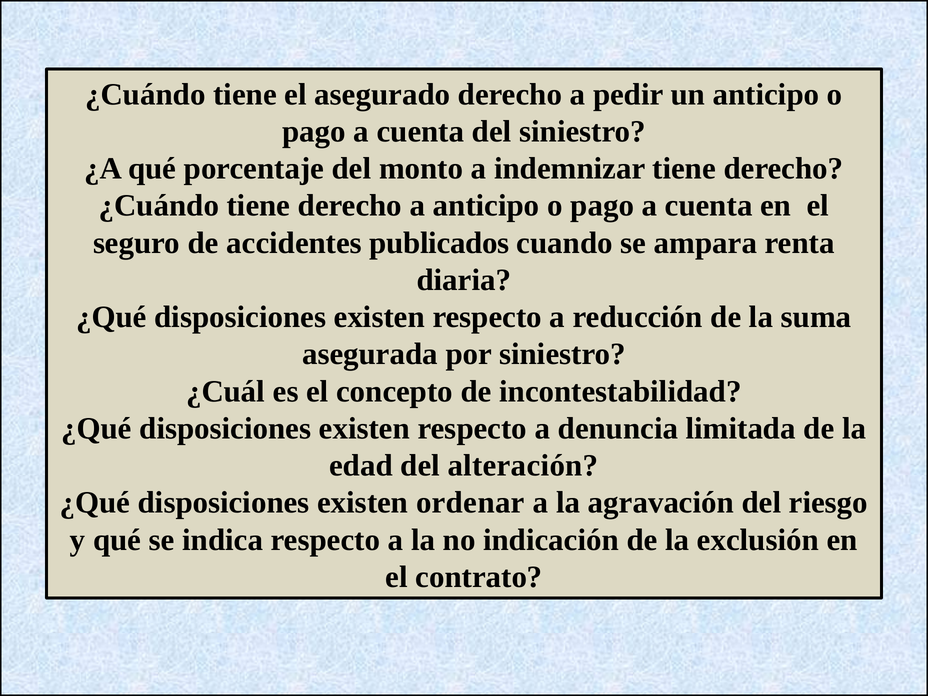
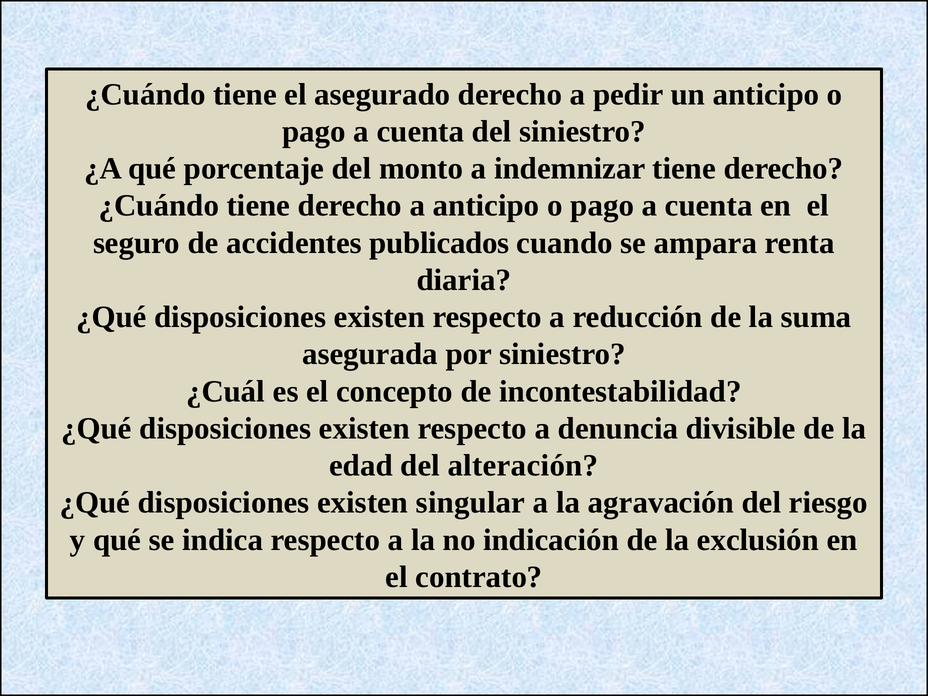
limitada: limitada -> divisible
ordenar: ordenar -> singular
